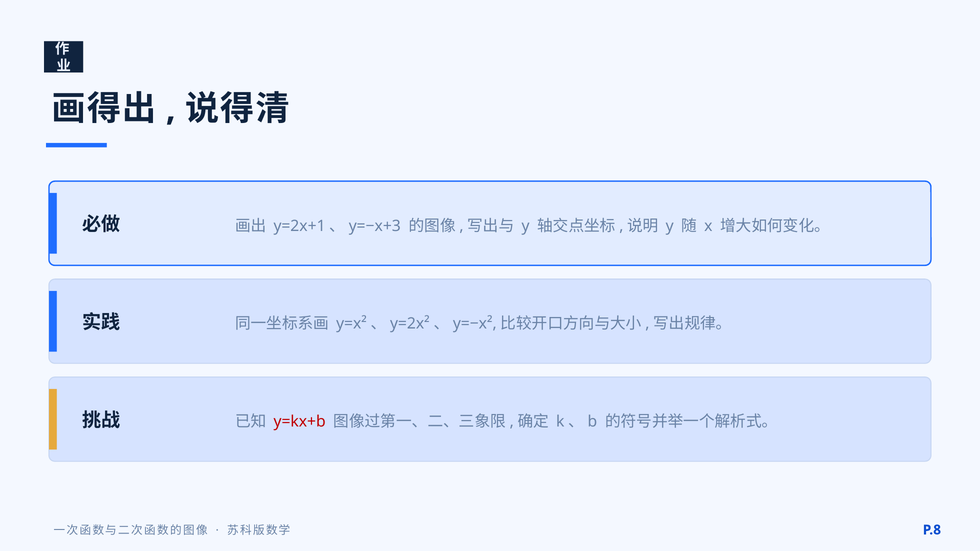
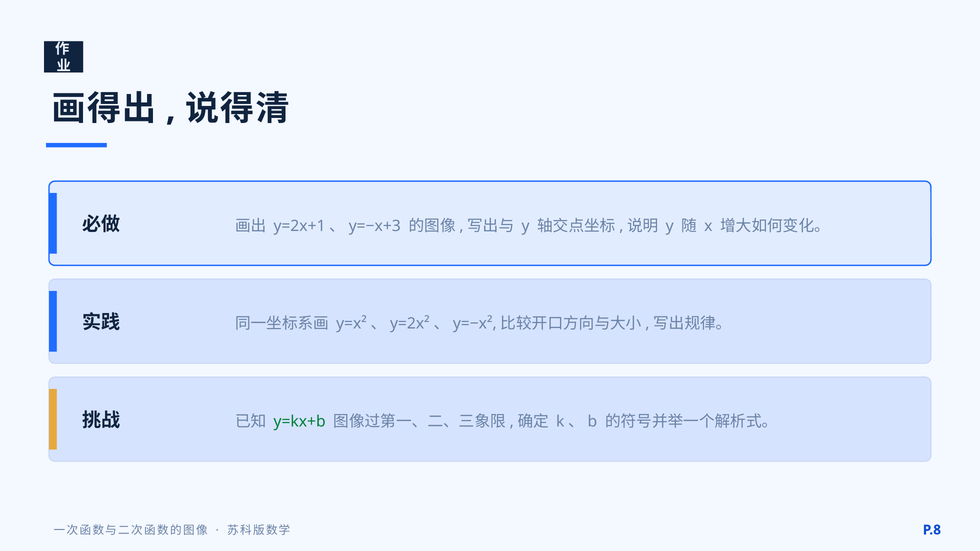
y=kx+b colour: red -> green
